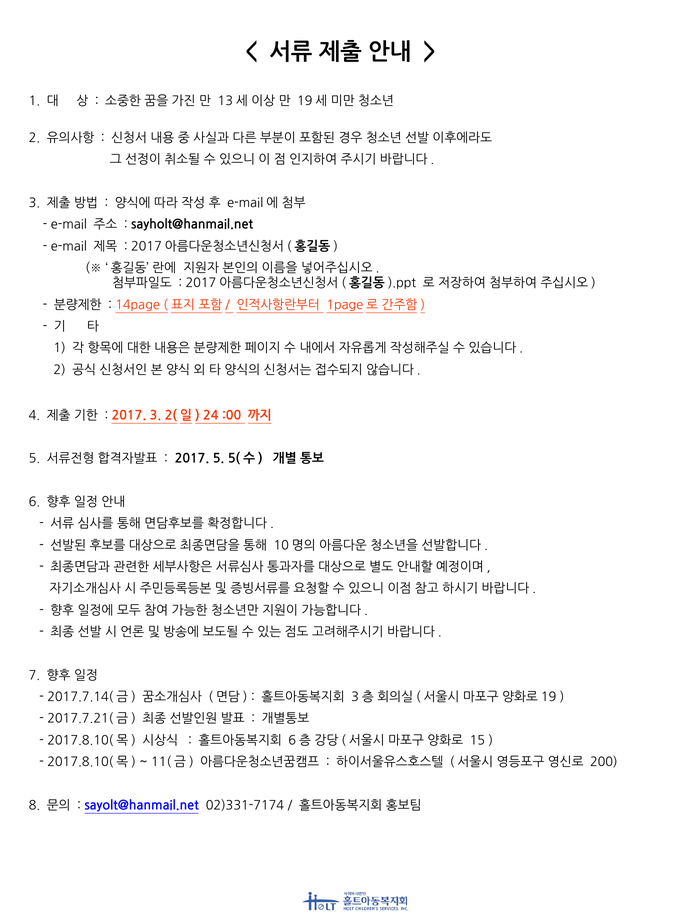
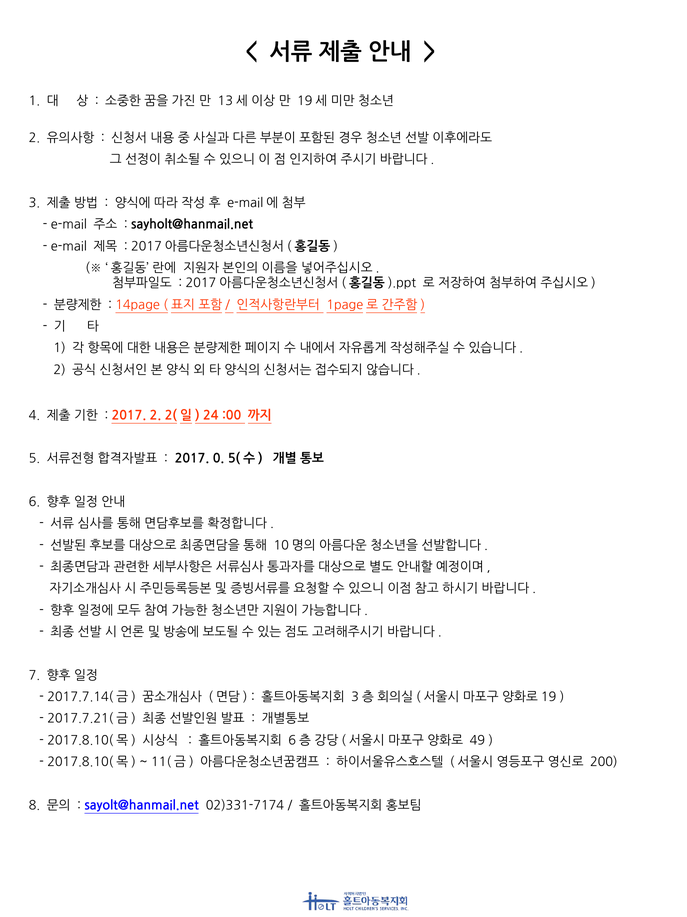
2017 3: 3 -> 2
2017 5: 5 -> 0
15: 15 -> 49
